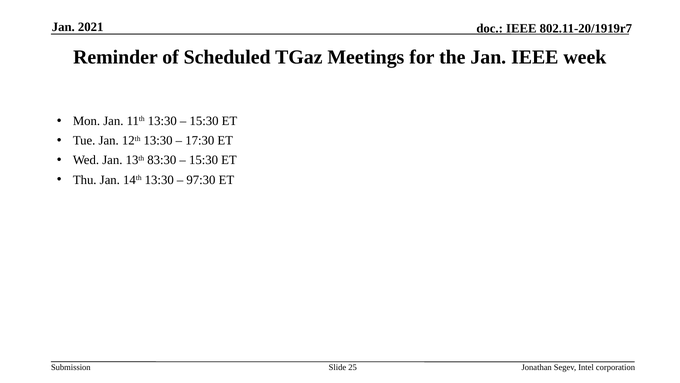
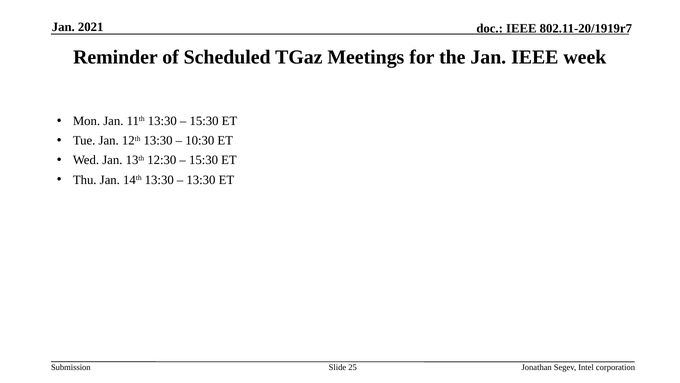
17:30: 17:30 -> 10:30
83:30: 83:30 -> 12:30
97:30 at (201, 180): 97:30 -> 13:30
